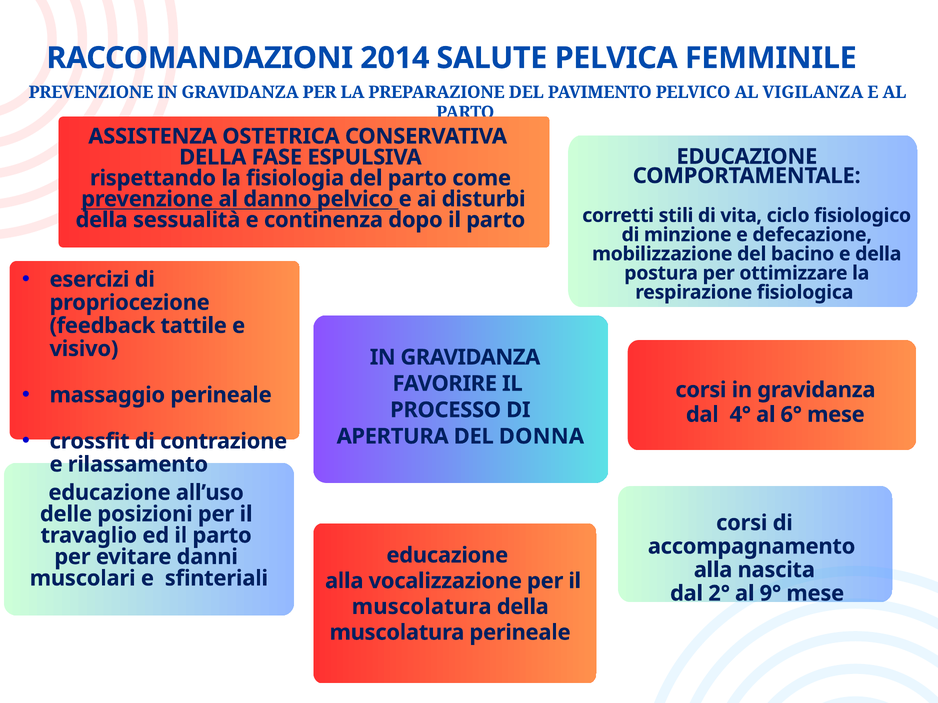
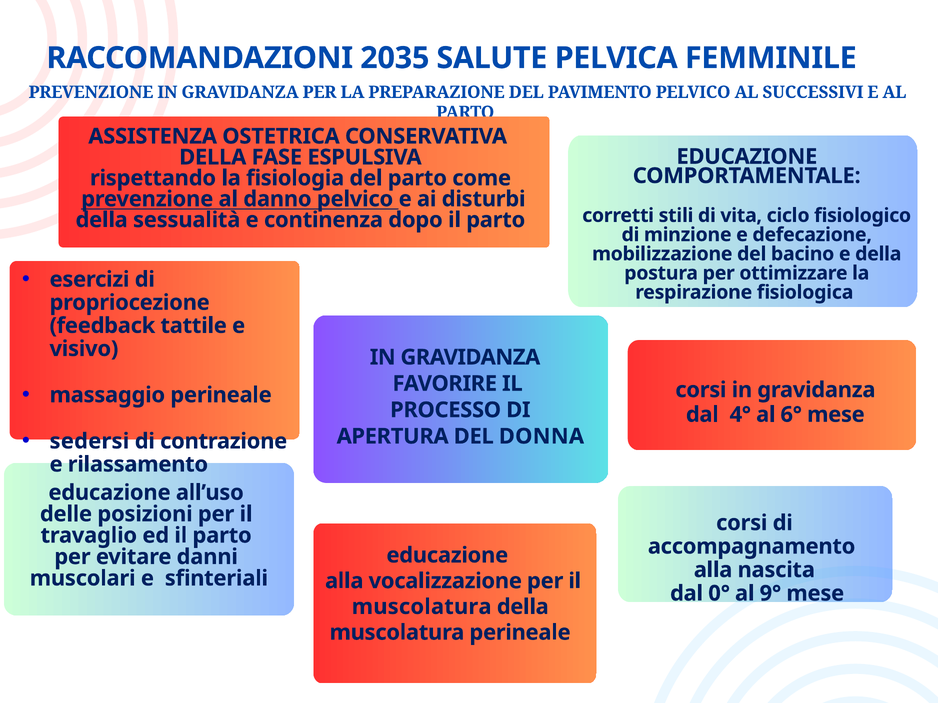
2014: 2014 -> 2035
VIGILANZA: VIGILANZA -> SUCCESSIVI
crossfit: crossfit -> sedersi
2°: 2° -> 0°
